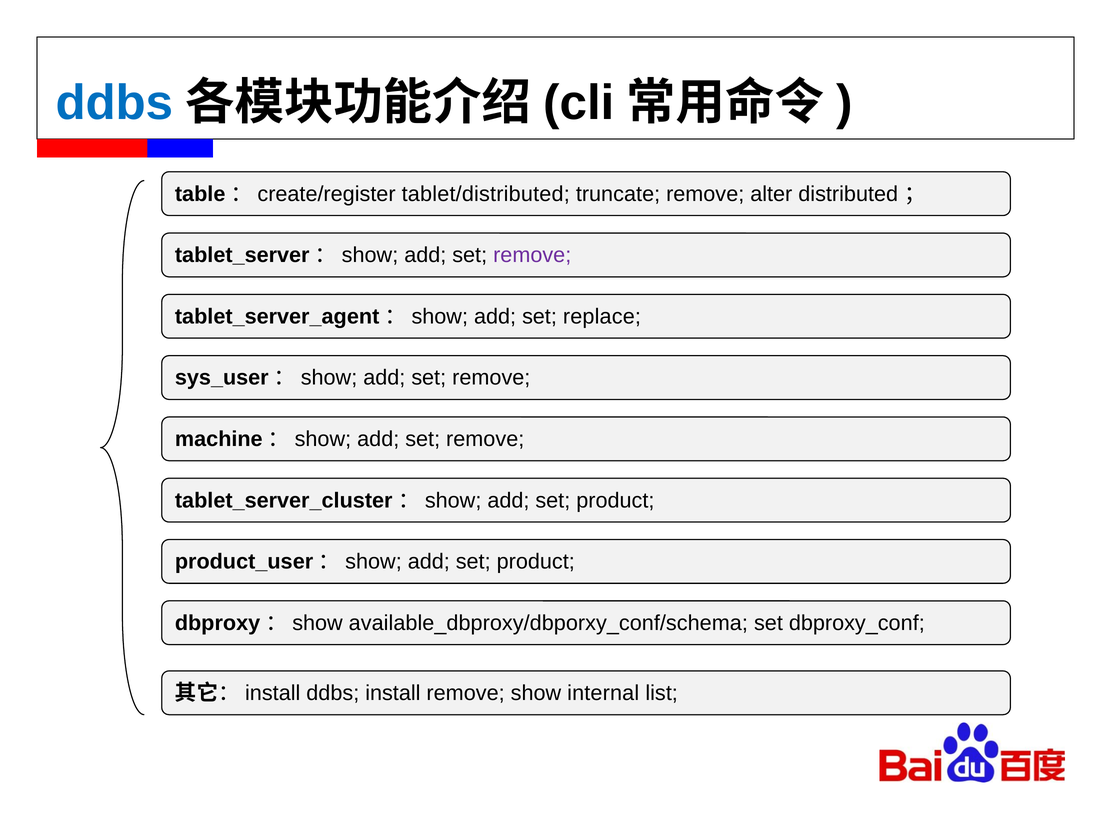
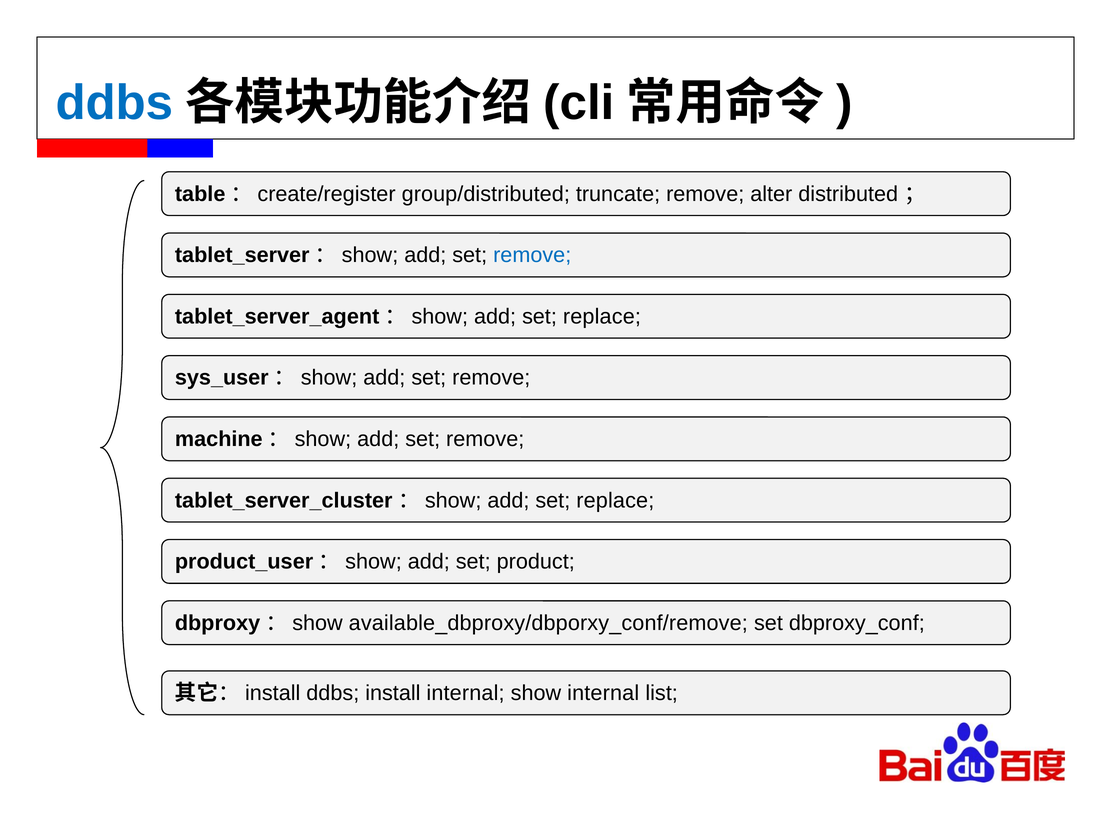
tablet/distributed: tablet/distributed -> group/distributed
remove at (532, 255) colour: purple -> blue
product at (615, 500): product -> replace
available_dbproxy/dbporxy_conf/schema: available_dbproxy/dbporxy_conf/schema -> available_dbproxy/dbporxy_conf/remove
install remove: remove -> internal
